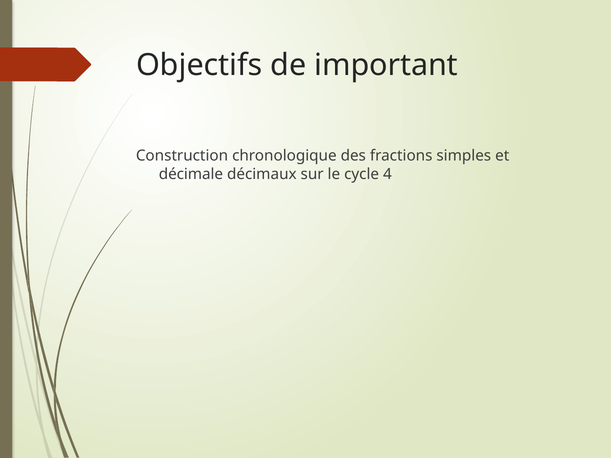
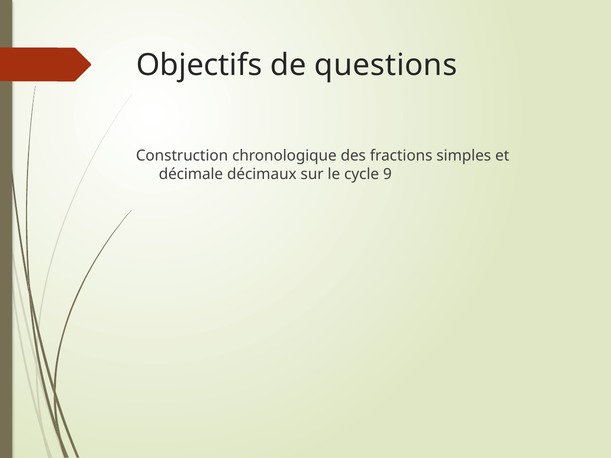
important: important -> questions
4: 4 -> 9
